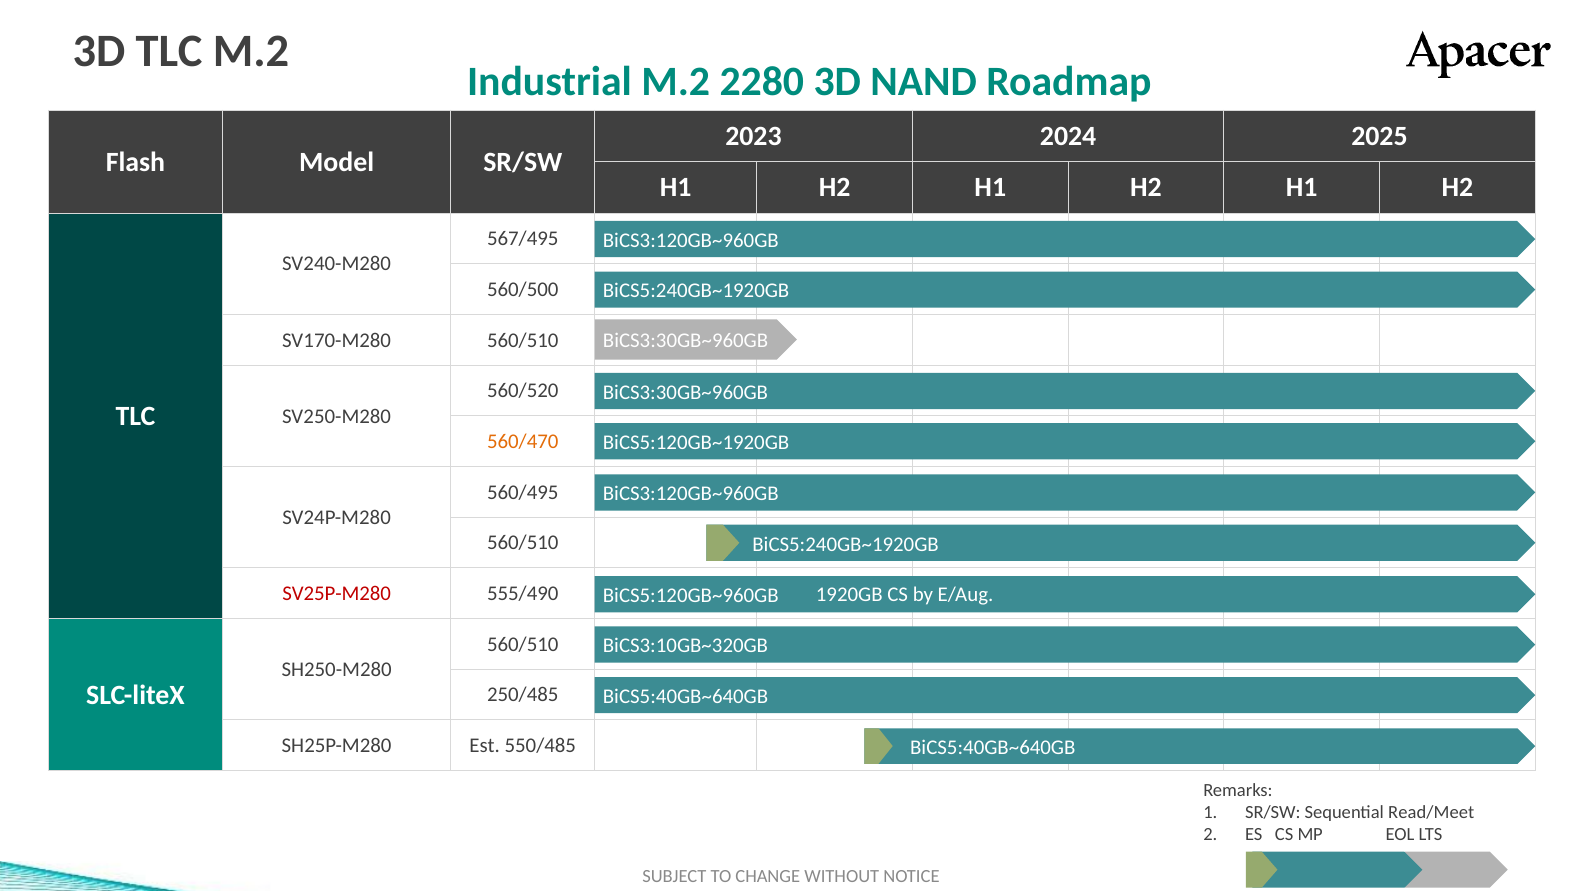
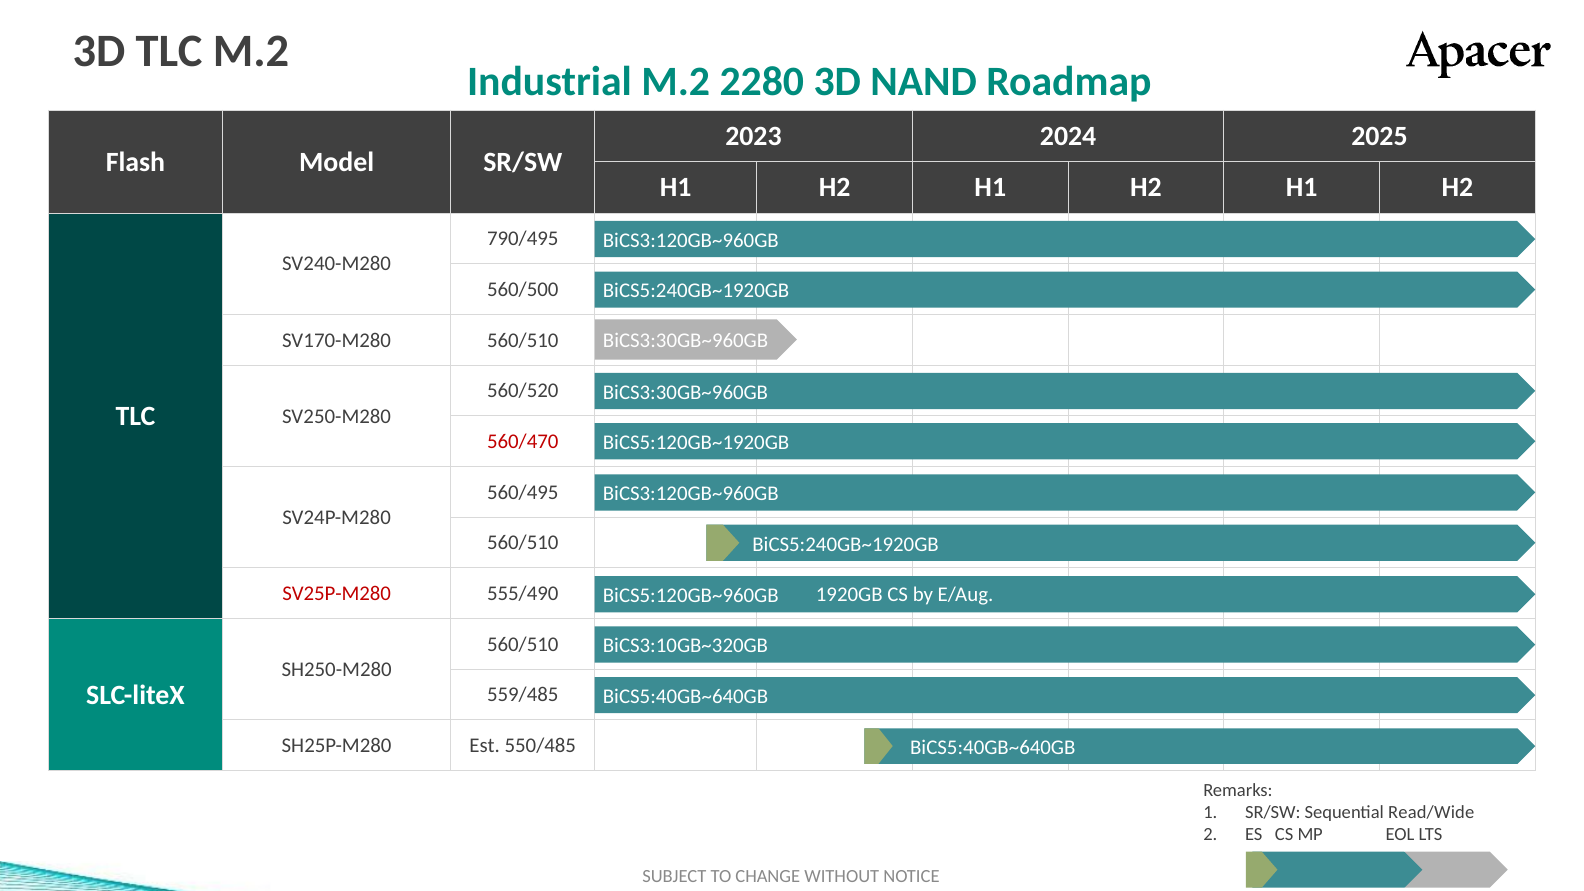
567/495: 567/495 -> 790/495
560/470 colour: orange -> red
250/485: 250/485 -> 559/485
Read/Meet: Read/Meet -> Read/Wide
